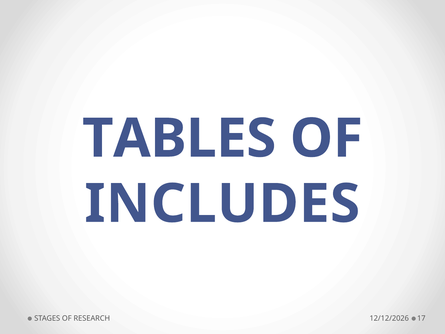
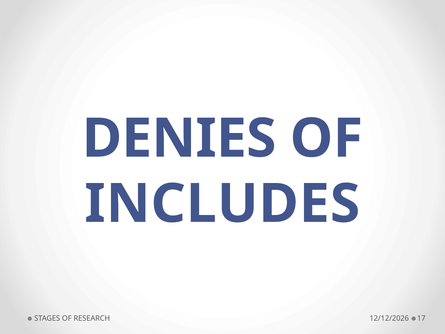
TABLES: TABLES -> DENIES
